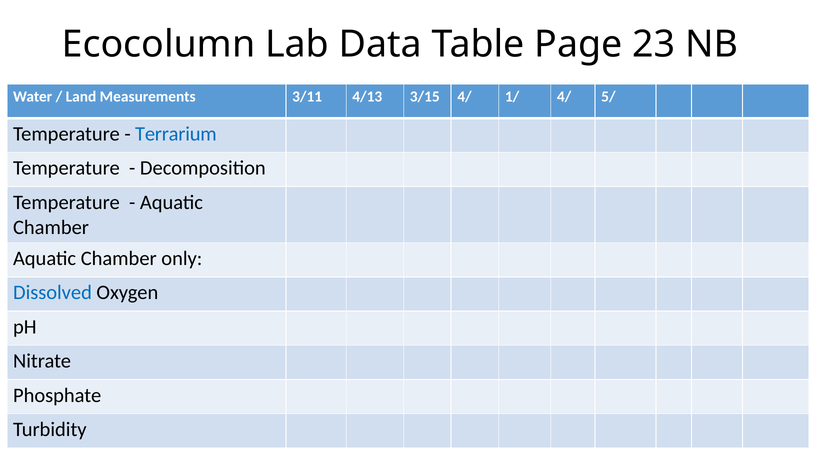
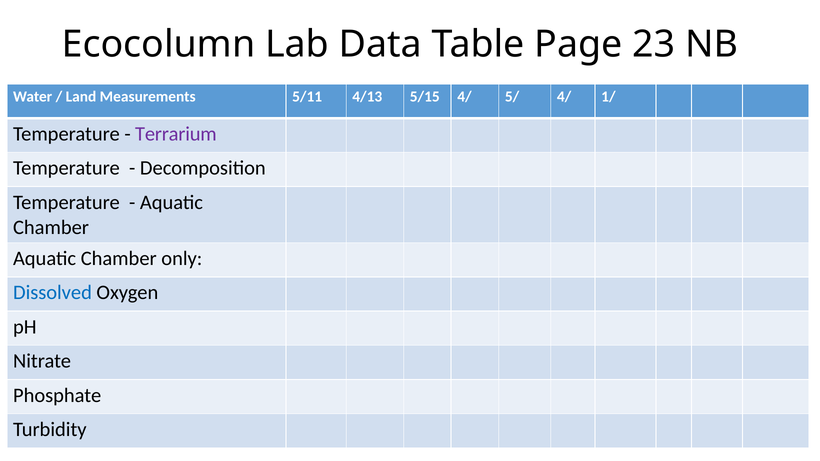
3/11: 3/11 -> 5/11
3/15: 3/15 -> 5/15
1/: 1/ -> 5/
5/: 5/ -> 1/
Terrarium colour: blue -> purple
